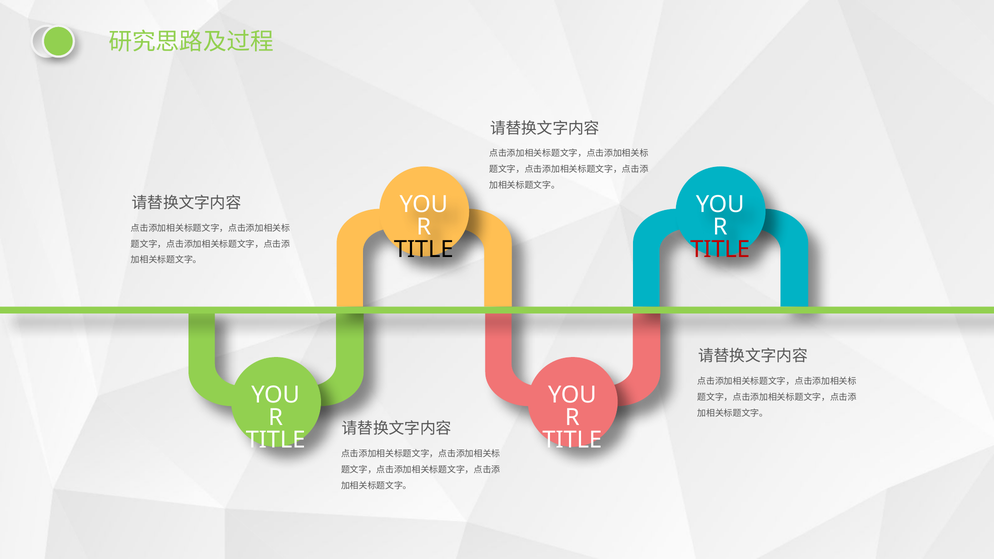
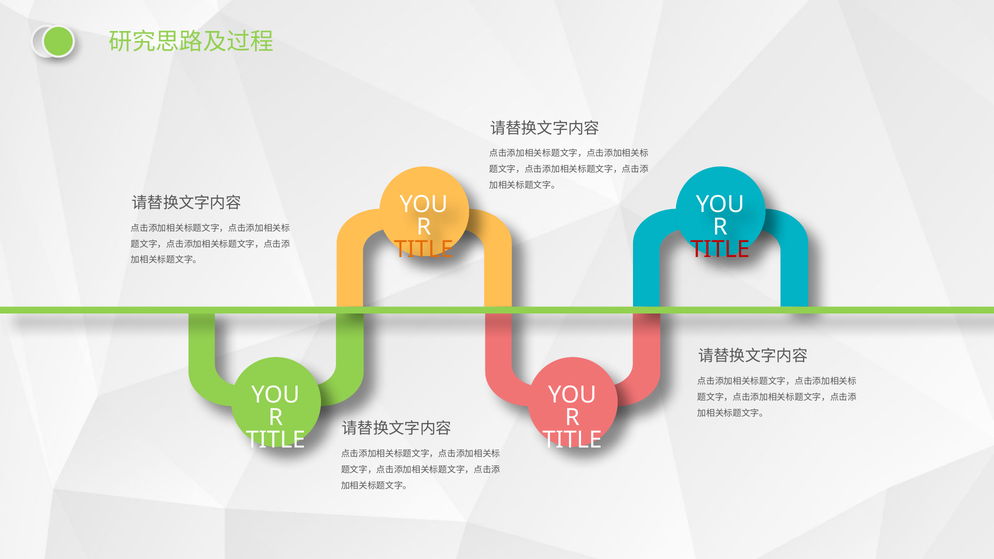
TITLE at (424, 250) colour: black -> orange
